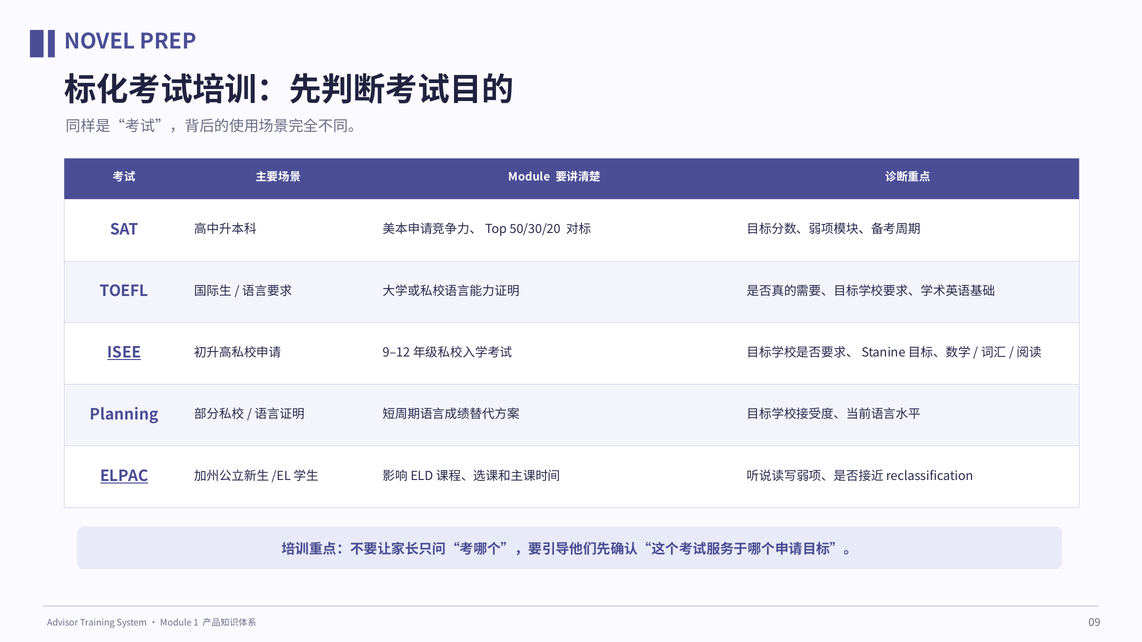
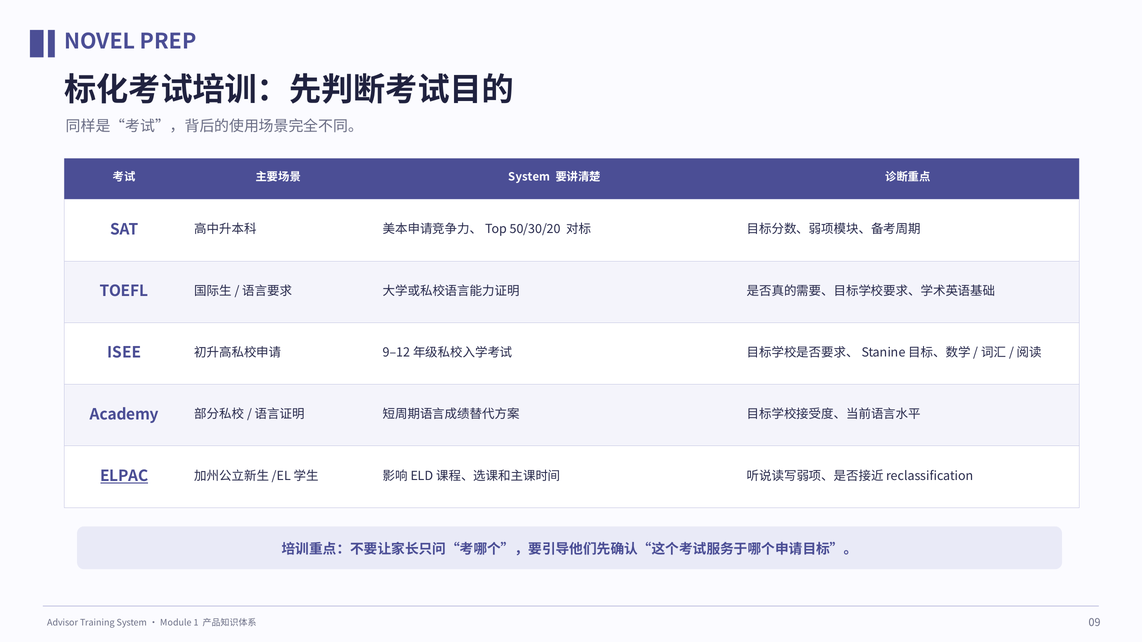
Module at (529, 177): Module -> System
ISEE underline: present -> none
Planning: Planning -> Academy
